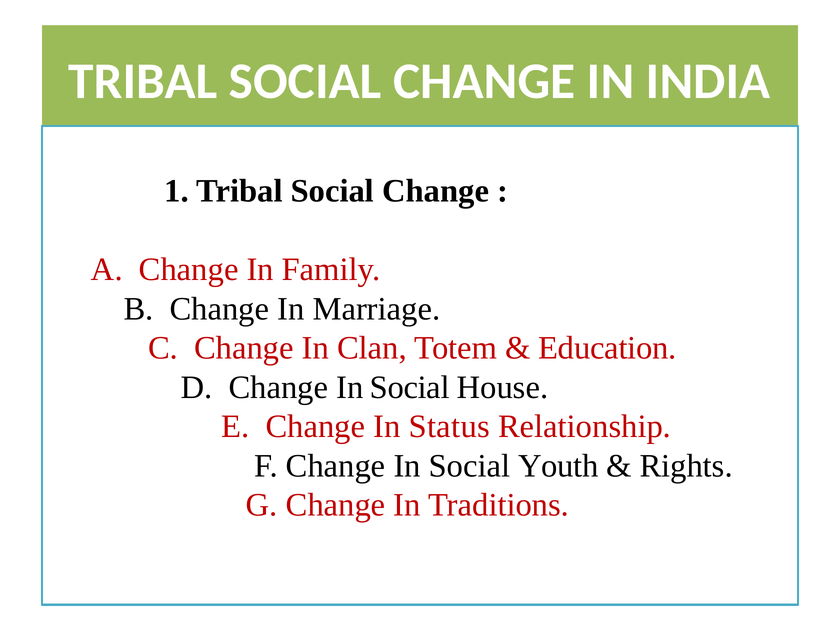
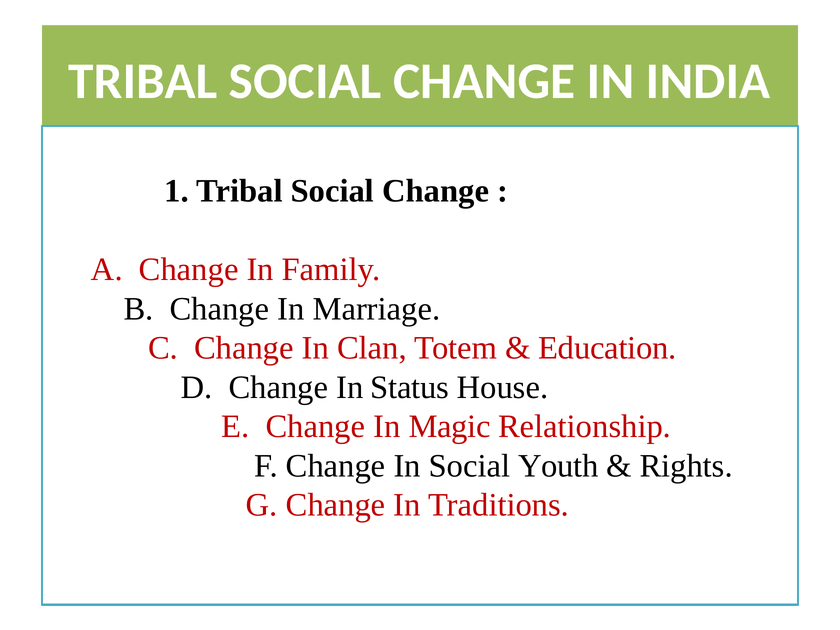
D Change In Social: Social -> Status
Status: Status -> Magic
